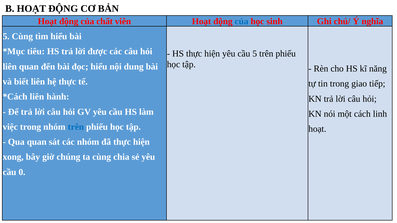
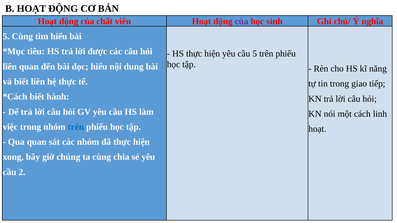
của at (242, 21) colour: blue -> purple
liên at (37, 97): liên -> biết
0: 0 -> 2
